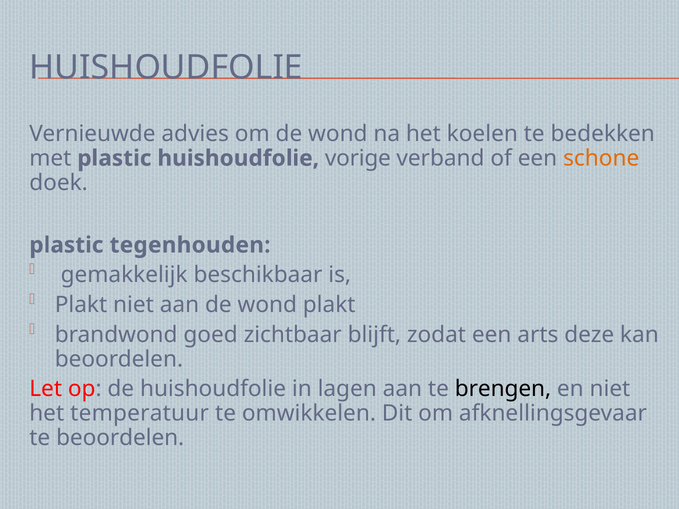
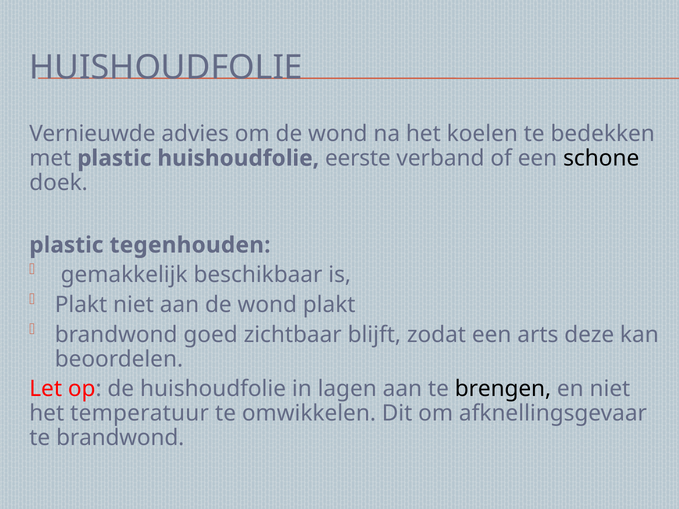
vorige: vorige -> eerste
schone colour: orange -> black
te beoordelen: beoordelen -> brandwond
